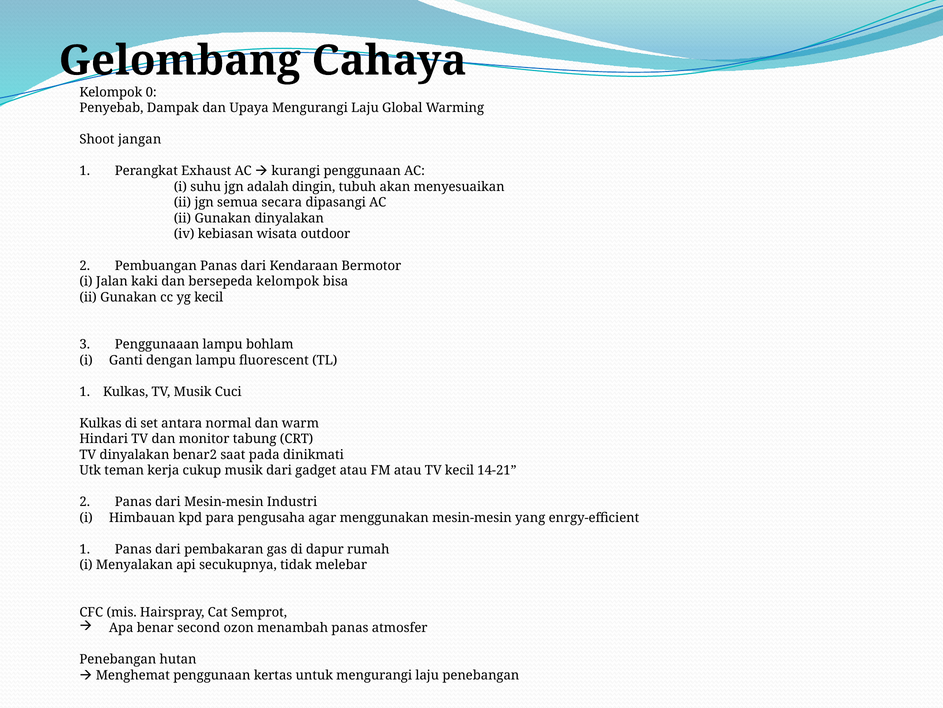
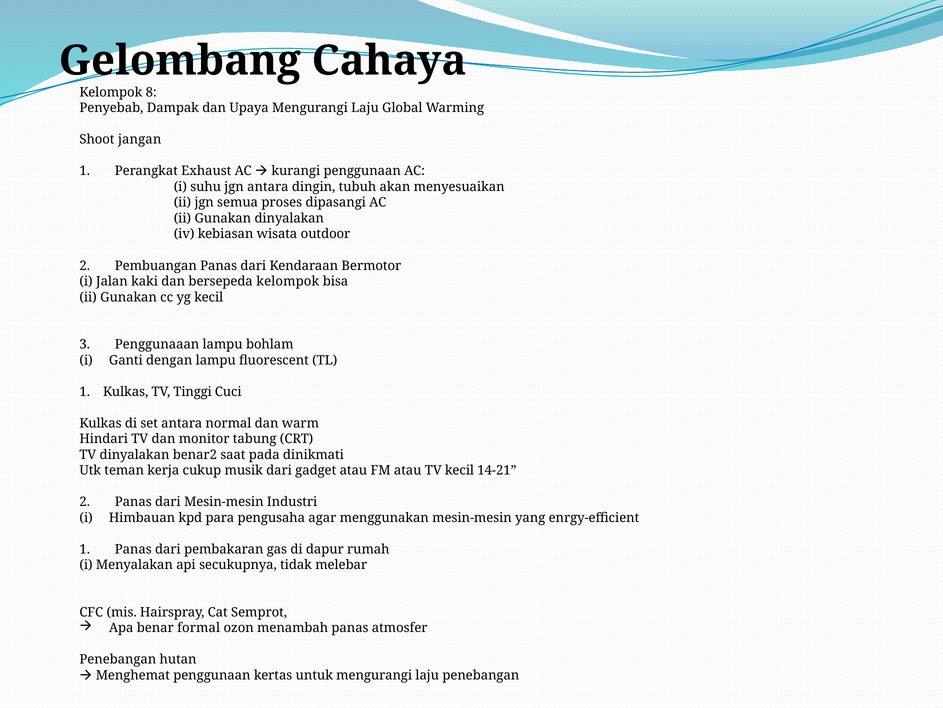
0: 0 -> 8
jgn adalah: adalah -> antara
secara: secara -> proses
TV Musik: Musik -> Tinggi
second: second -> formal
